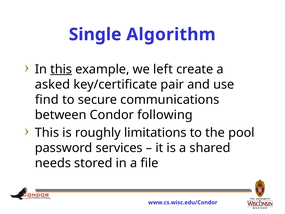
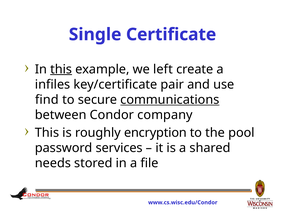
Algorithm: Algorithm -> Certificate
asked: asked -> infiles
communications underline: none -> present
following: following -> company
limitations: limitations -> encryption
